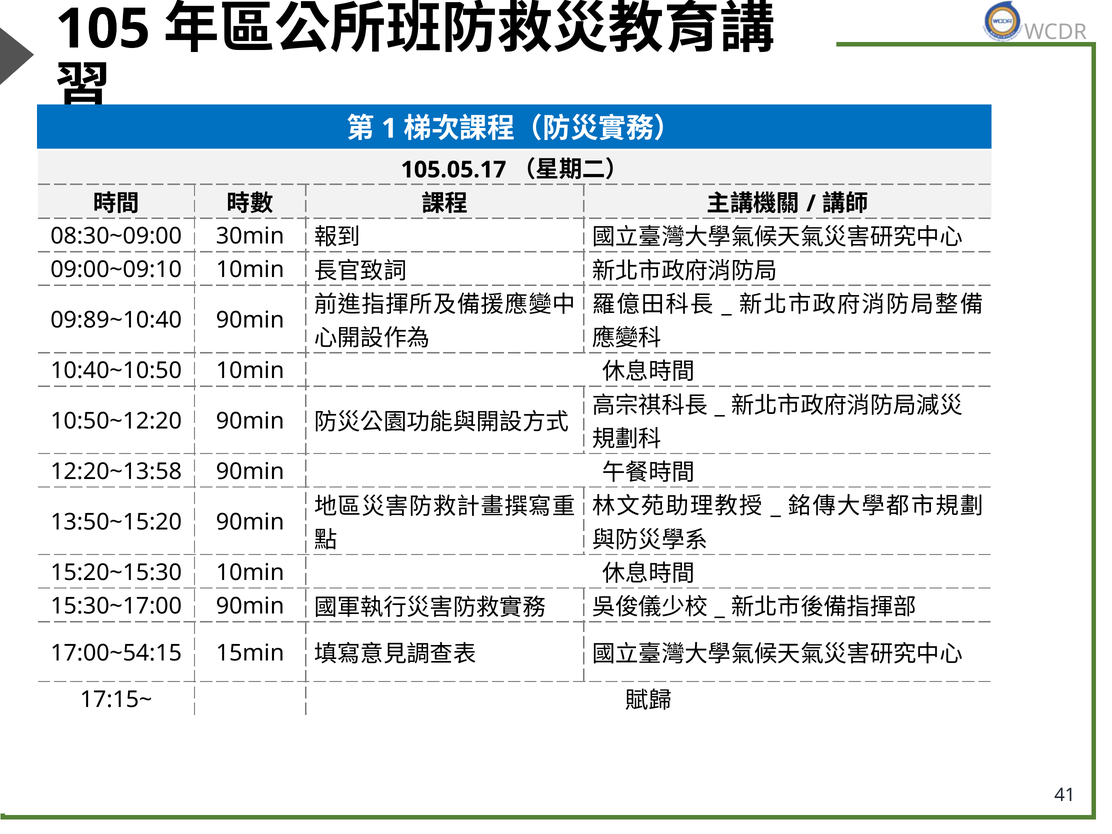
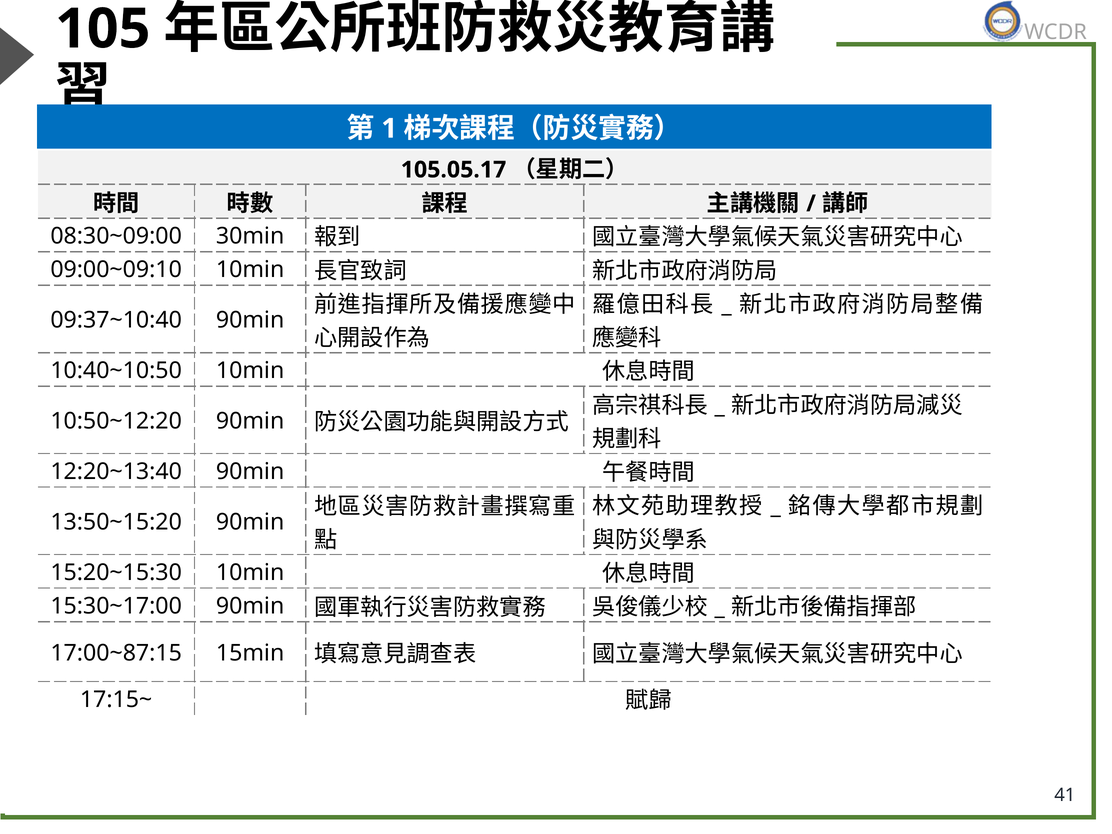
09:89~10:40: 09:89~10:40 -> 09:37~10:40
12:20~13:58: 12:20~13:58 -> 12:20~13:40
17:00~54:15: 17:00~54:15 -> 17:00~87:15
